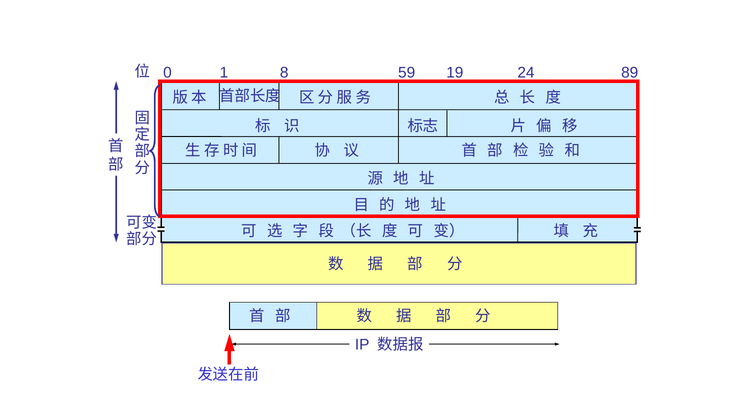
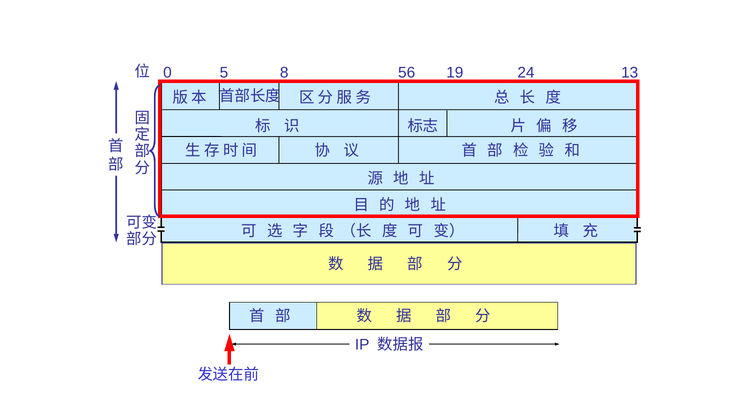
1: 1 -> 5
59: 59 -> 56
89: 89 -> 13
